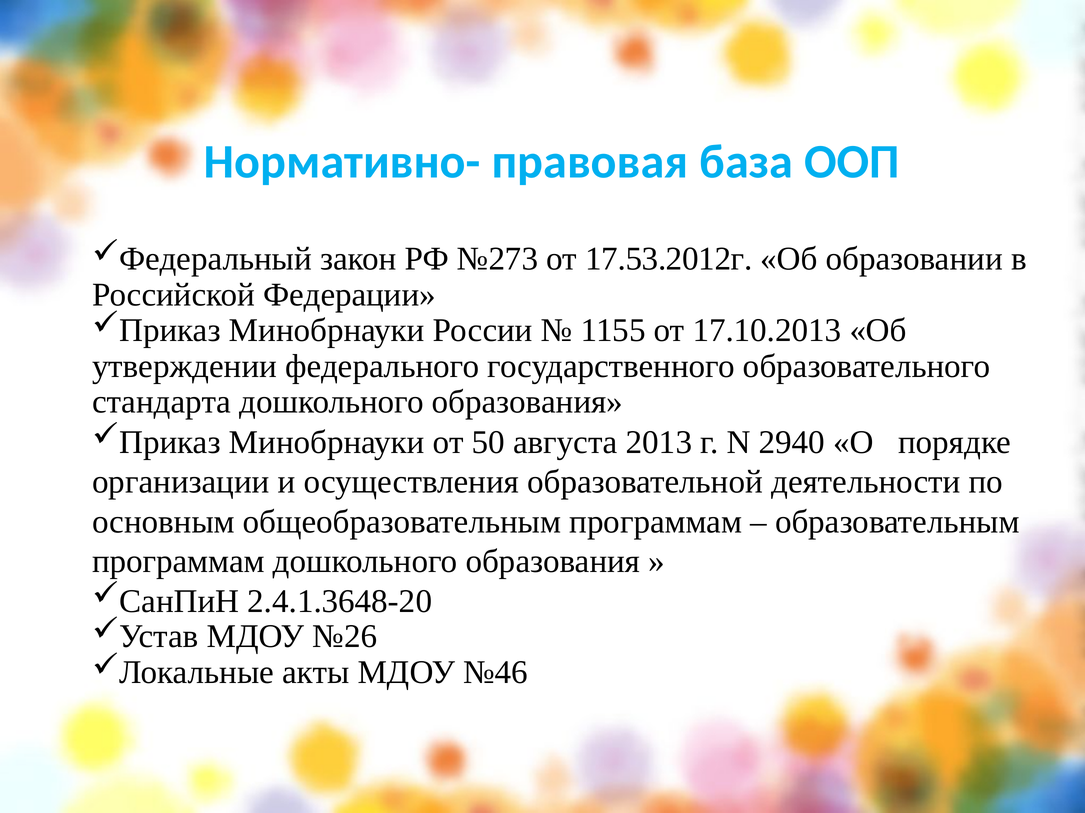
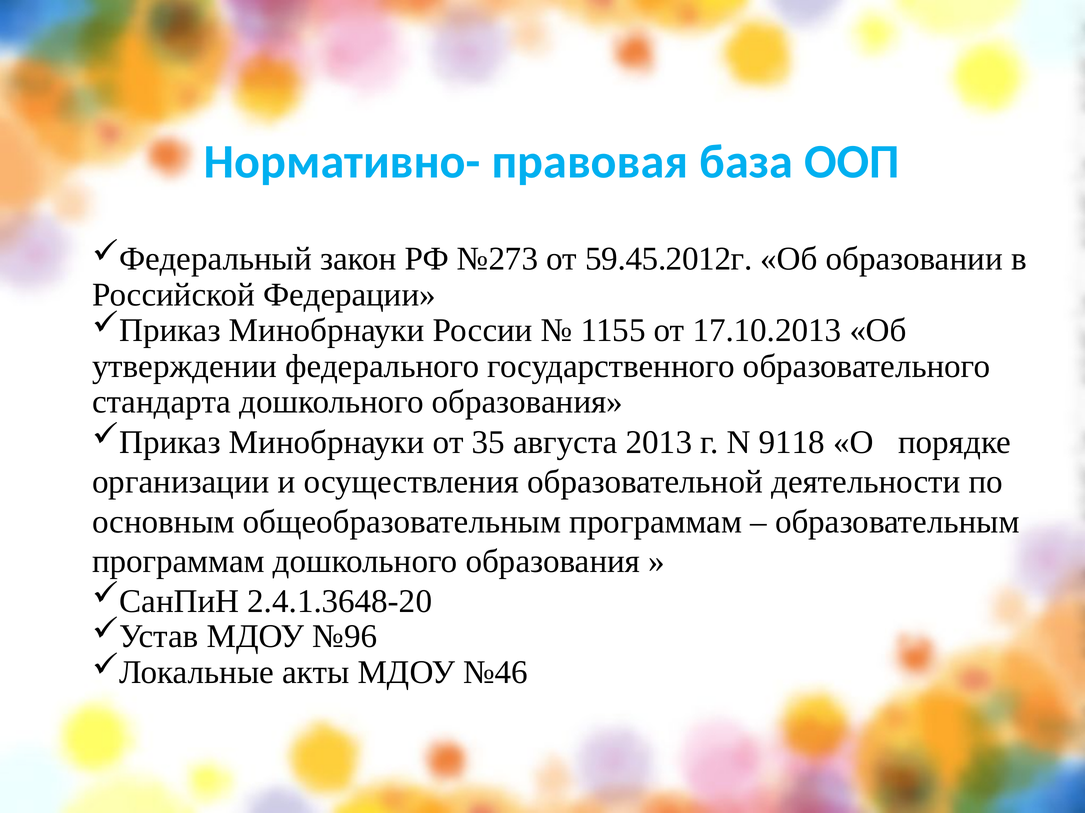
17.53.2012г: 17.53.2012г -> 59.45.2012г
50: 50 -> 35
2940: 2940 -> 9118
№26: №26 -> №96
